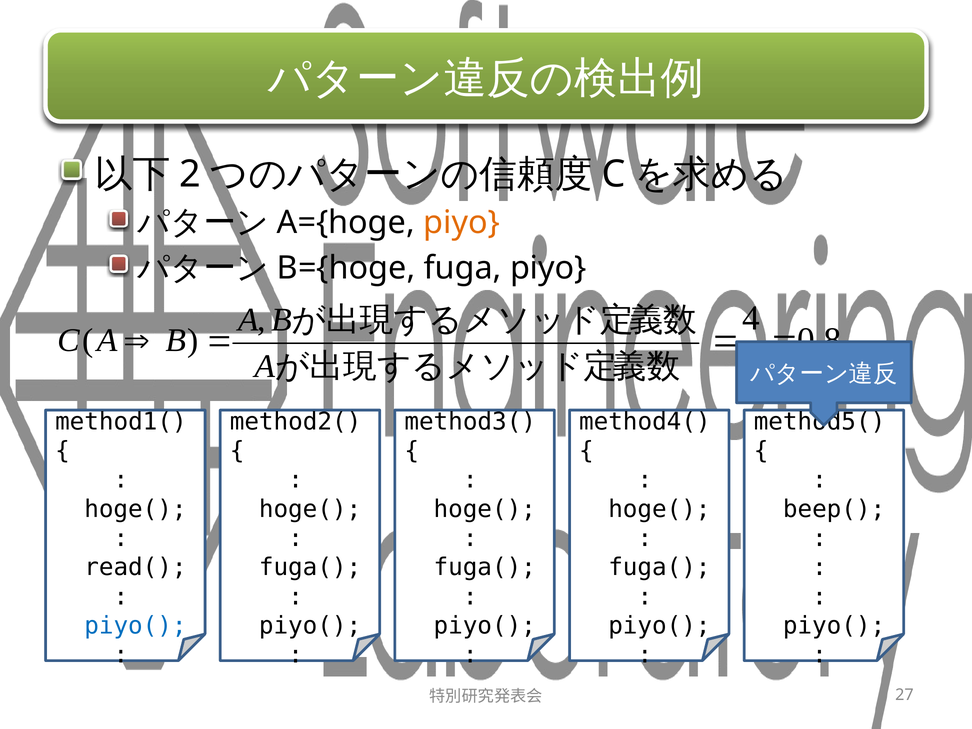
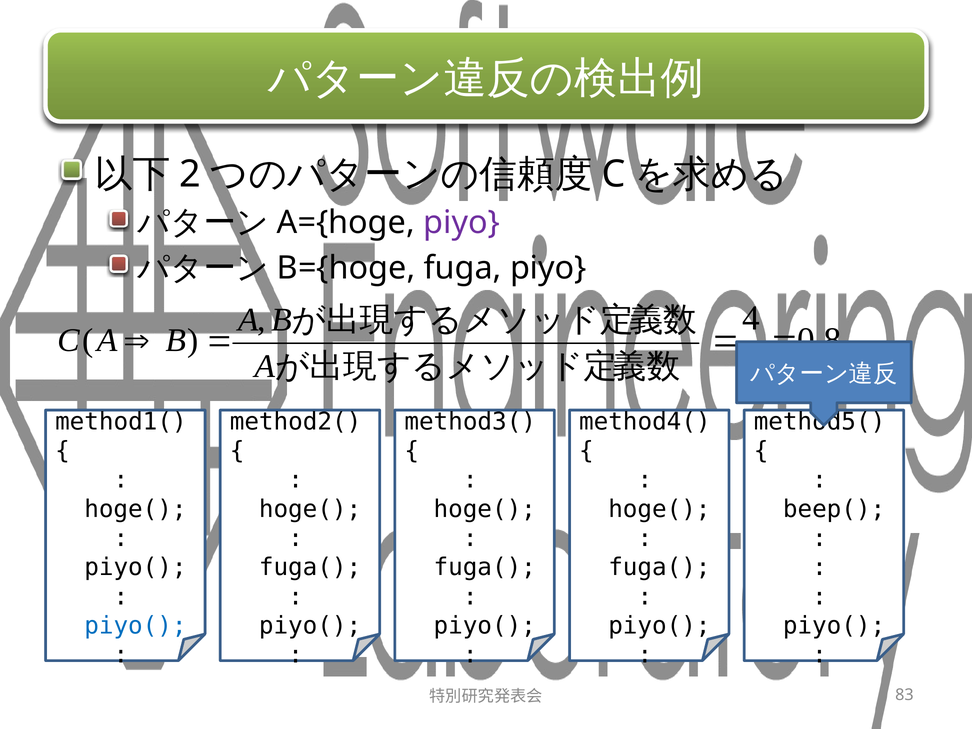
piyo at (462, 223) colour: orange -> purple
read( at (135, 567): read( -> piyo(
27: 27 -> 83
